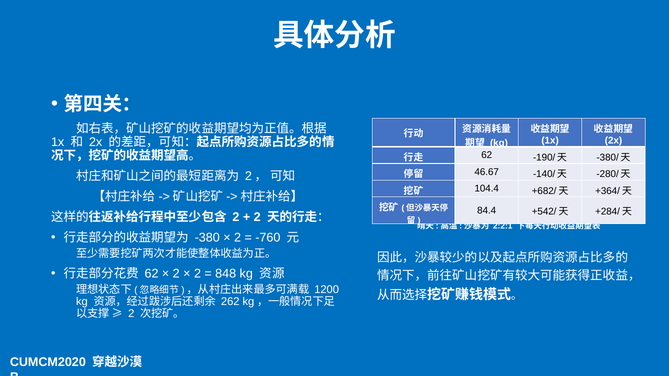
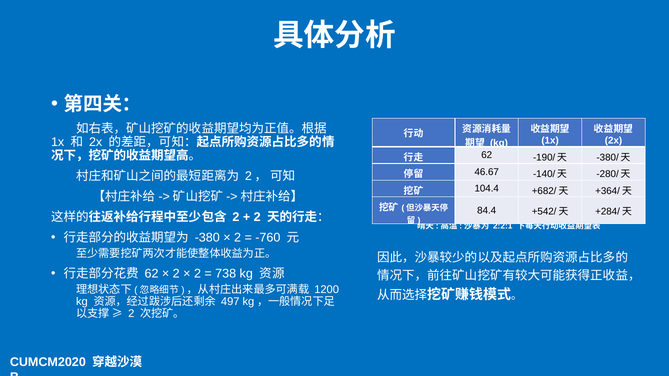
848: 848 -> 738
262: 262 -> 497
